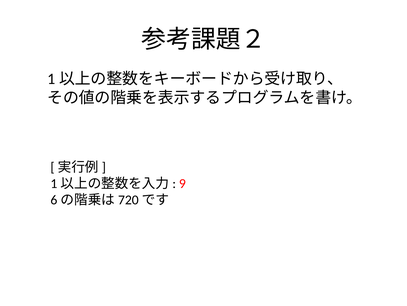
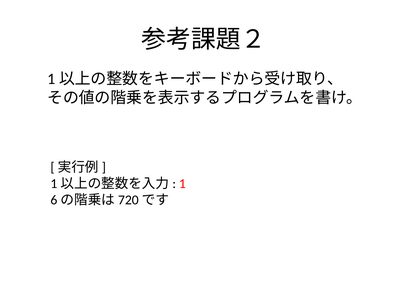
9: 9 -> 1
